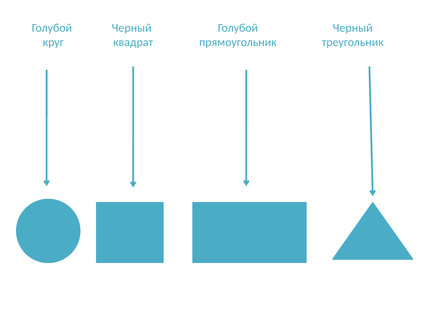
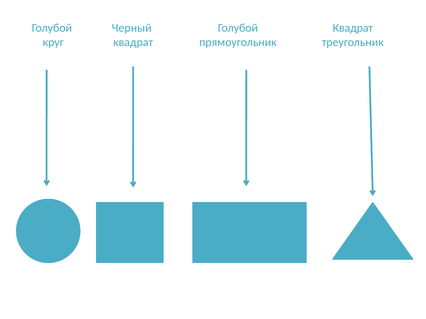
Черный at (353, 28): Черный -> Квадрат
